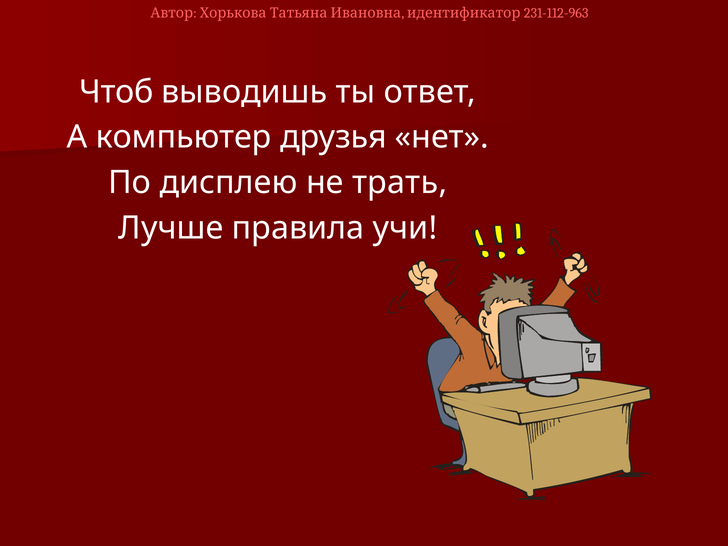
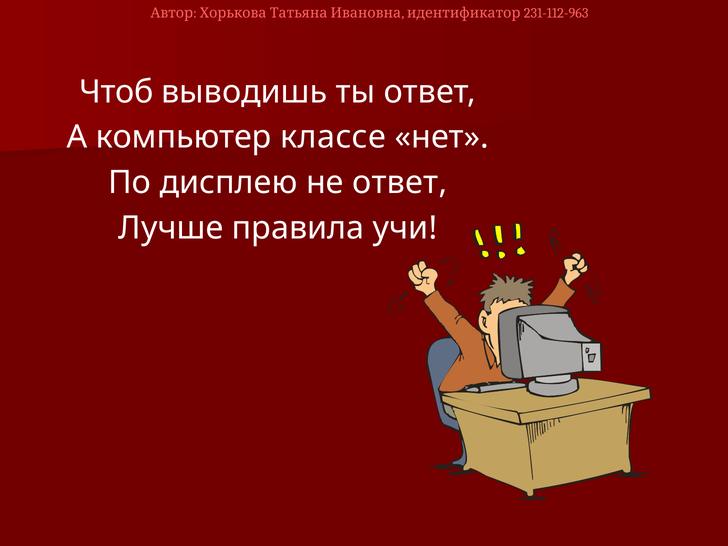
друзья: друзья -> классе
не трать: трать -> ответ
